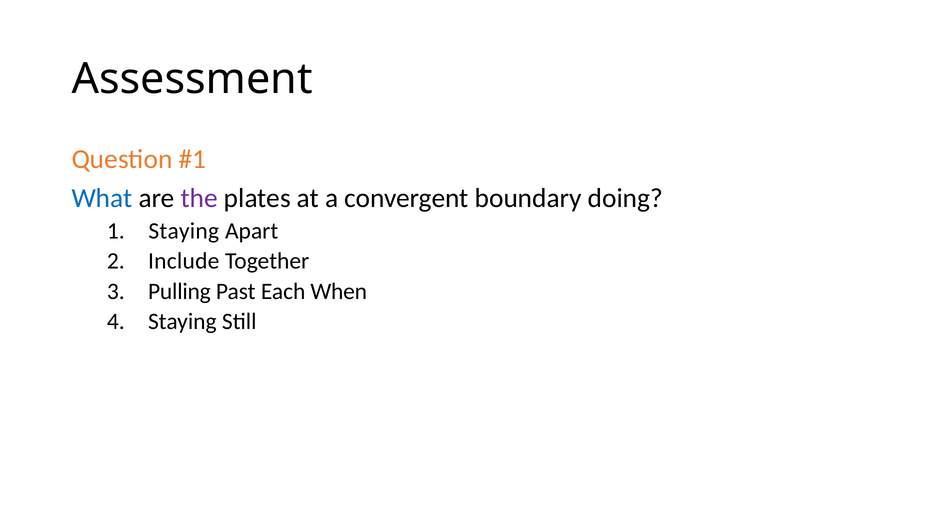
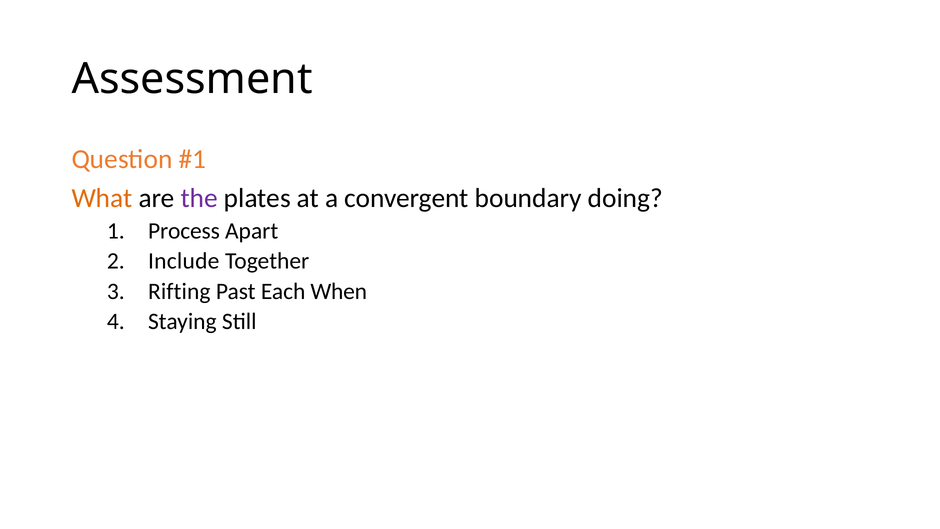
What colour: blue -> orange
1 Staying: Staying -> Process
Pulling: Pulling -> Rifting
